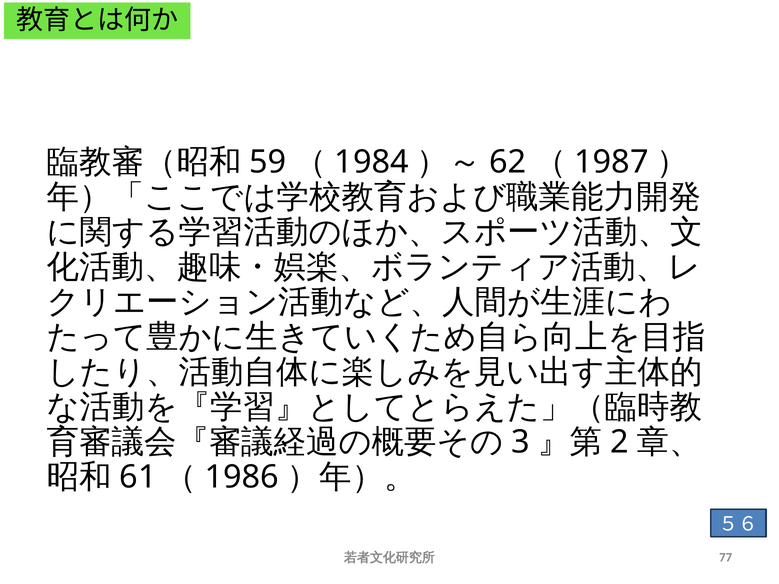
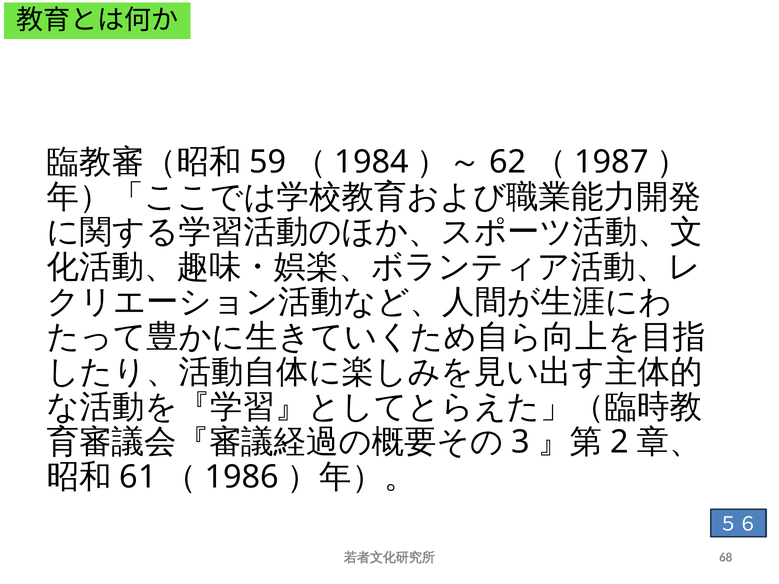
77: 77 -> 68
